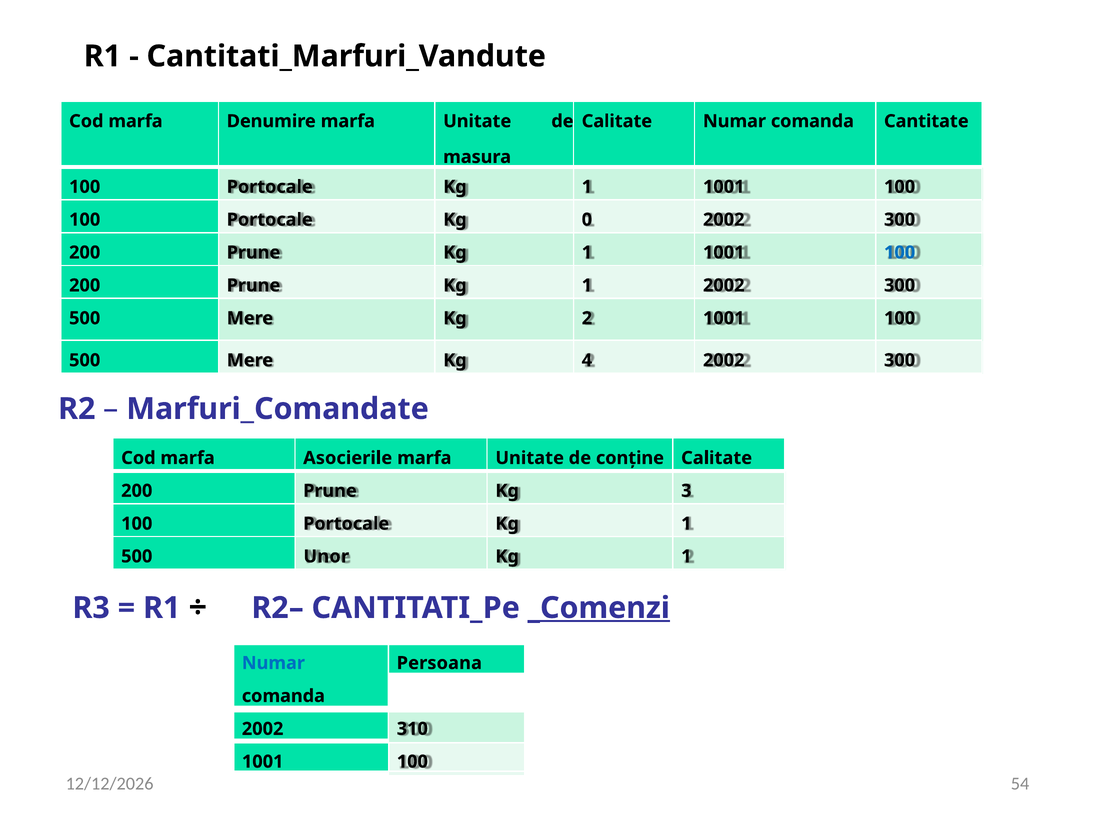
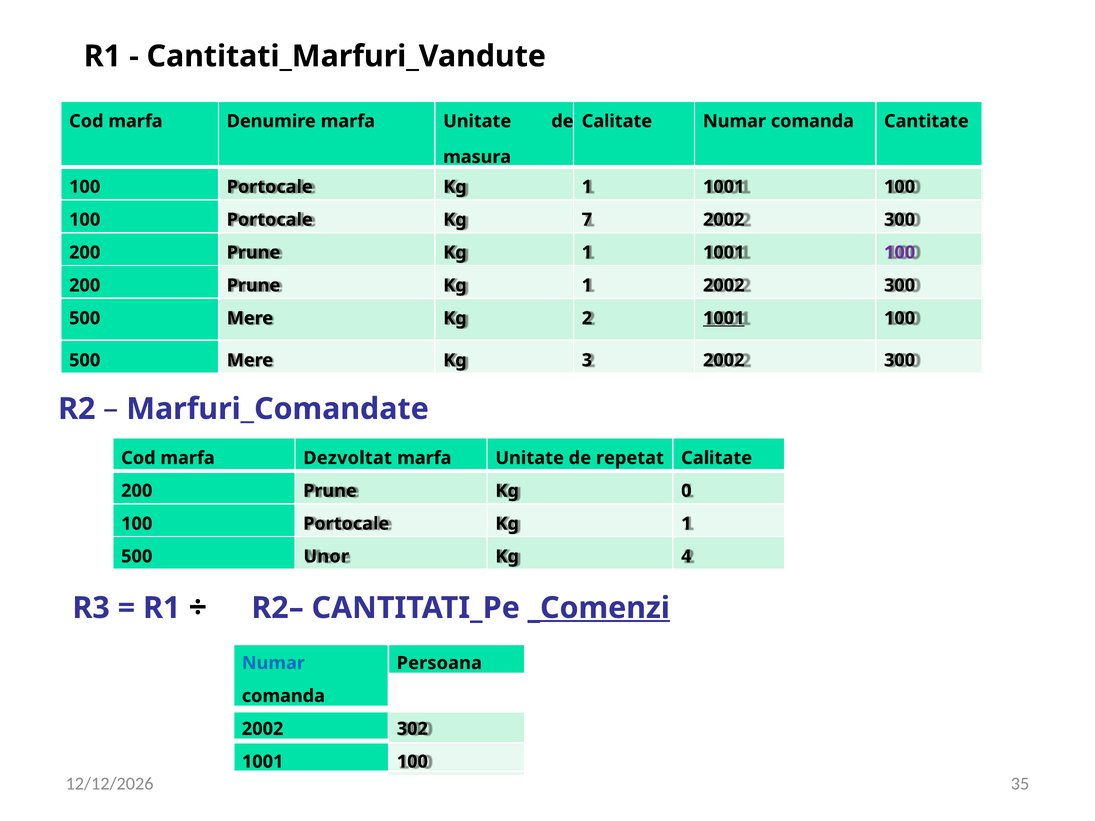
0: 0 -> 7
100 at (900, 253) colour: blue -> purple
1001 at (724, 318) underline: none -> present
4: 4 -> 3
Asocierile: Asocierile -> Dezvoltat
conține: conține -> repetat
3: 3 -> 0
1 at (686, 557): 1 -> 4
310: 310 -> 302
54: 54 -> 35
